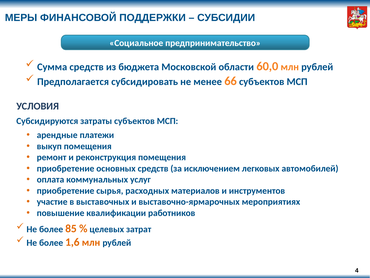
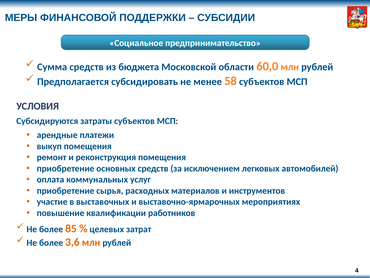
66: 66 -> 58
1,6: 1,6 -> 3,6
